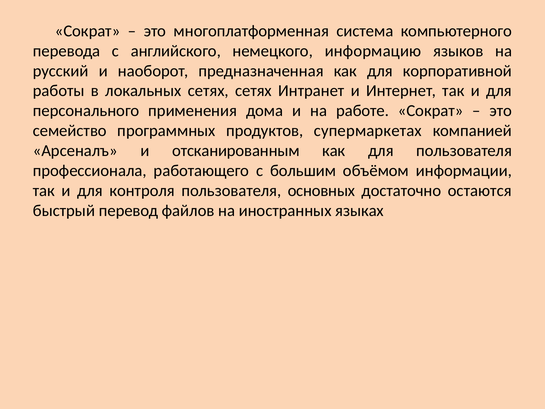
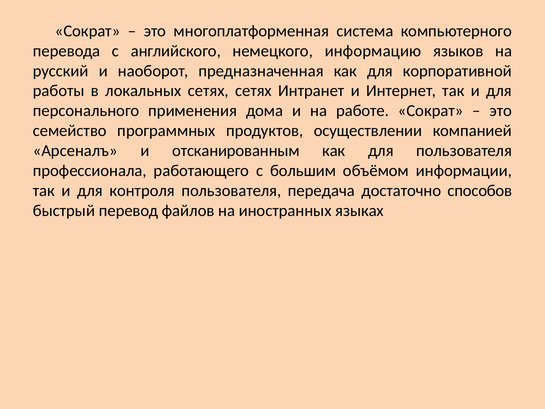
супермаркетах: супермаркетах -> осуществлении
основных: основных -> передача
остаются: остаются -> способов
